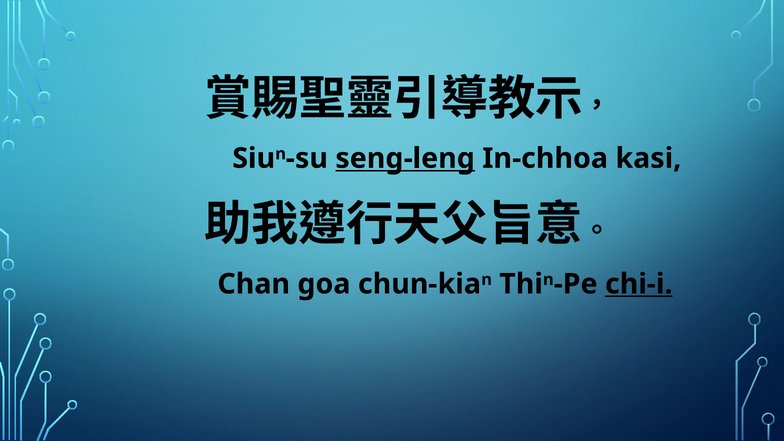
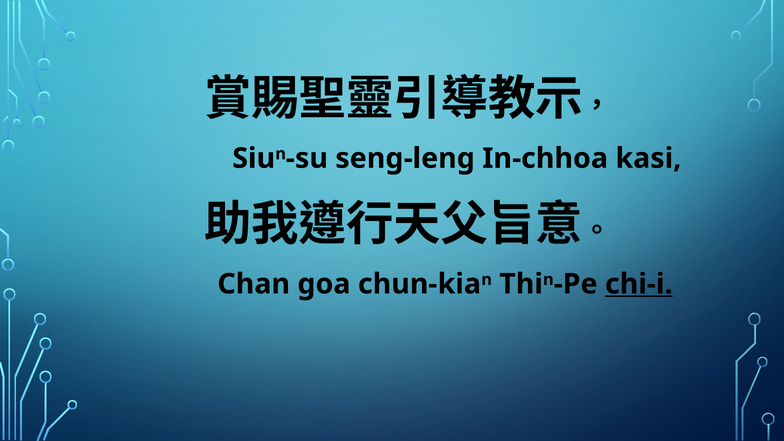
seng-leng underline: present -> none
